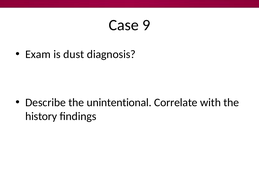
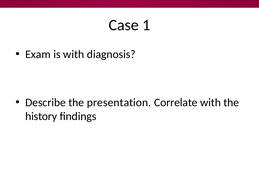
9: 9 -> 1
is dust: dust -> with
unintentional: unintentional -> presentation
